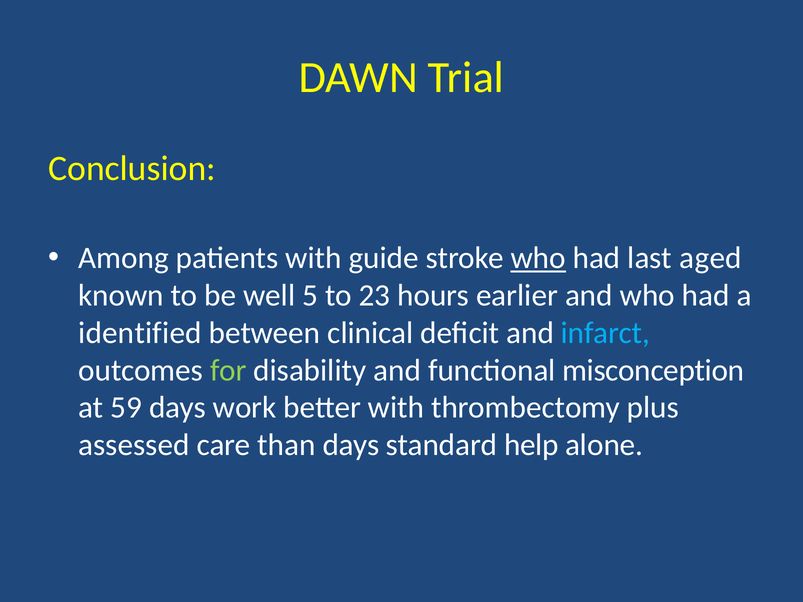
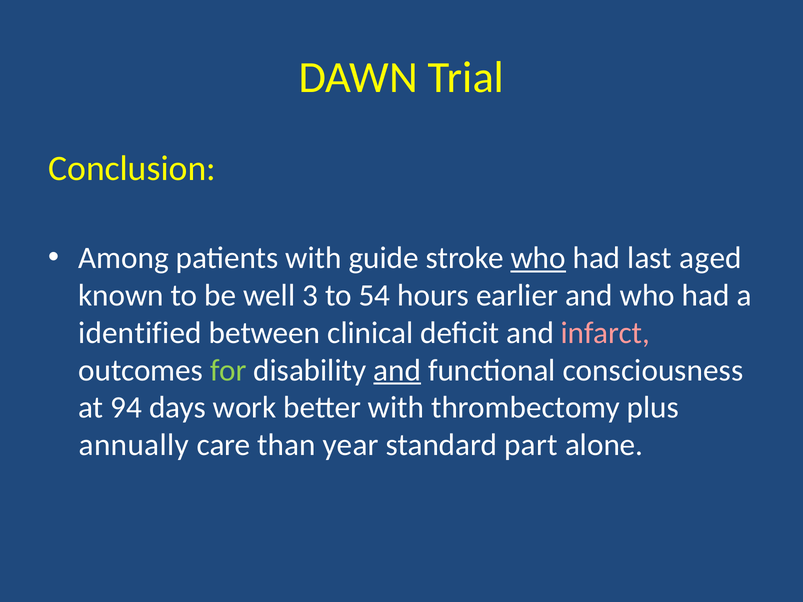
5: 5 -> 3
23: 23 -> 54
infarct colour: light blue -> pink
and at (397, 370) underline: none -> present
misconception: misconception -> consciousness
59: 59 -> 94
assessed: assessed -> annually
than days: days -> year
help: help -> part
